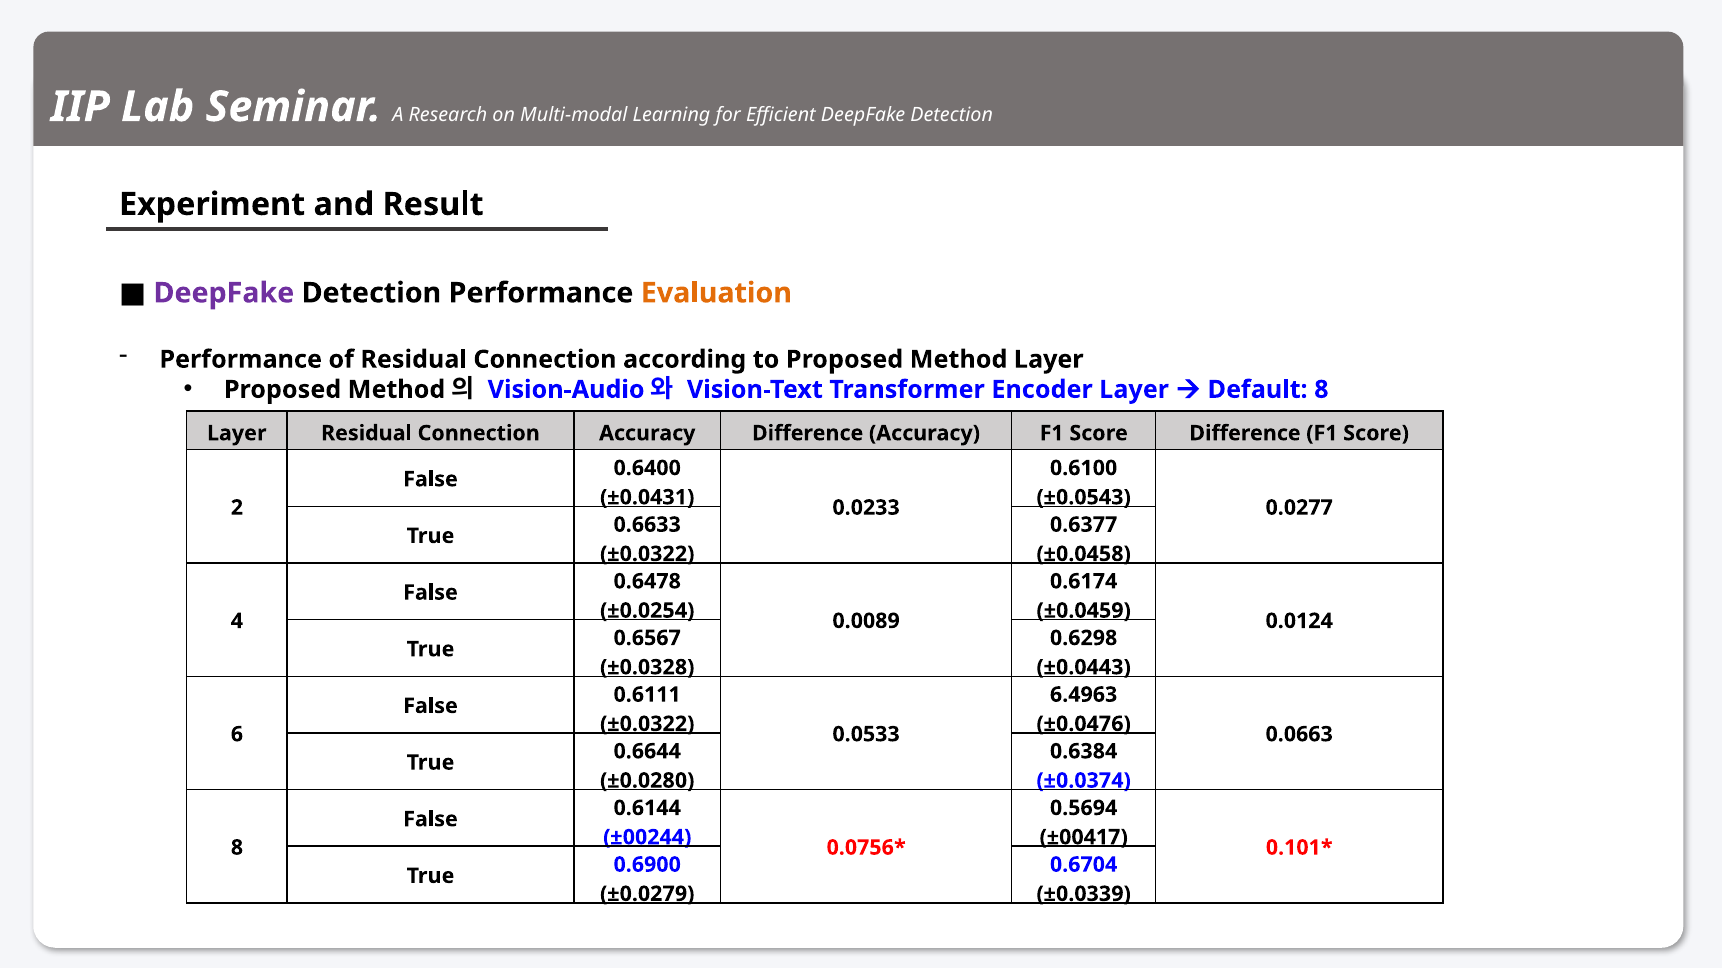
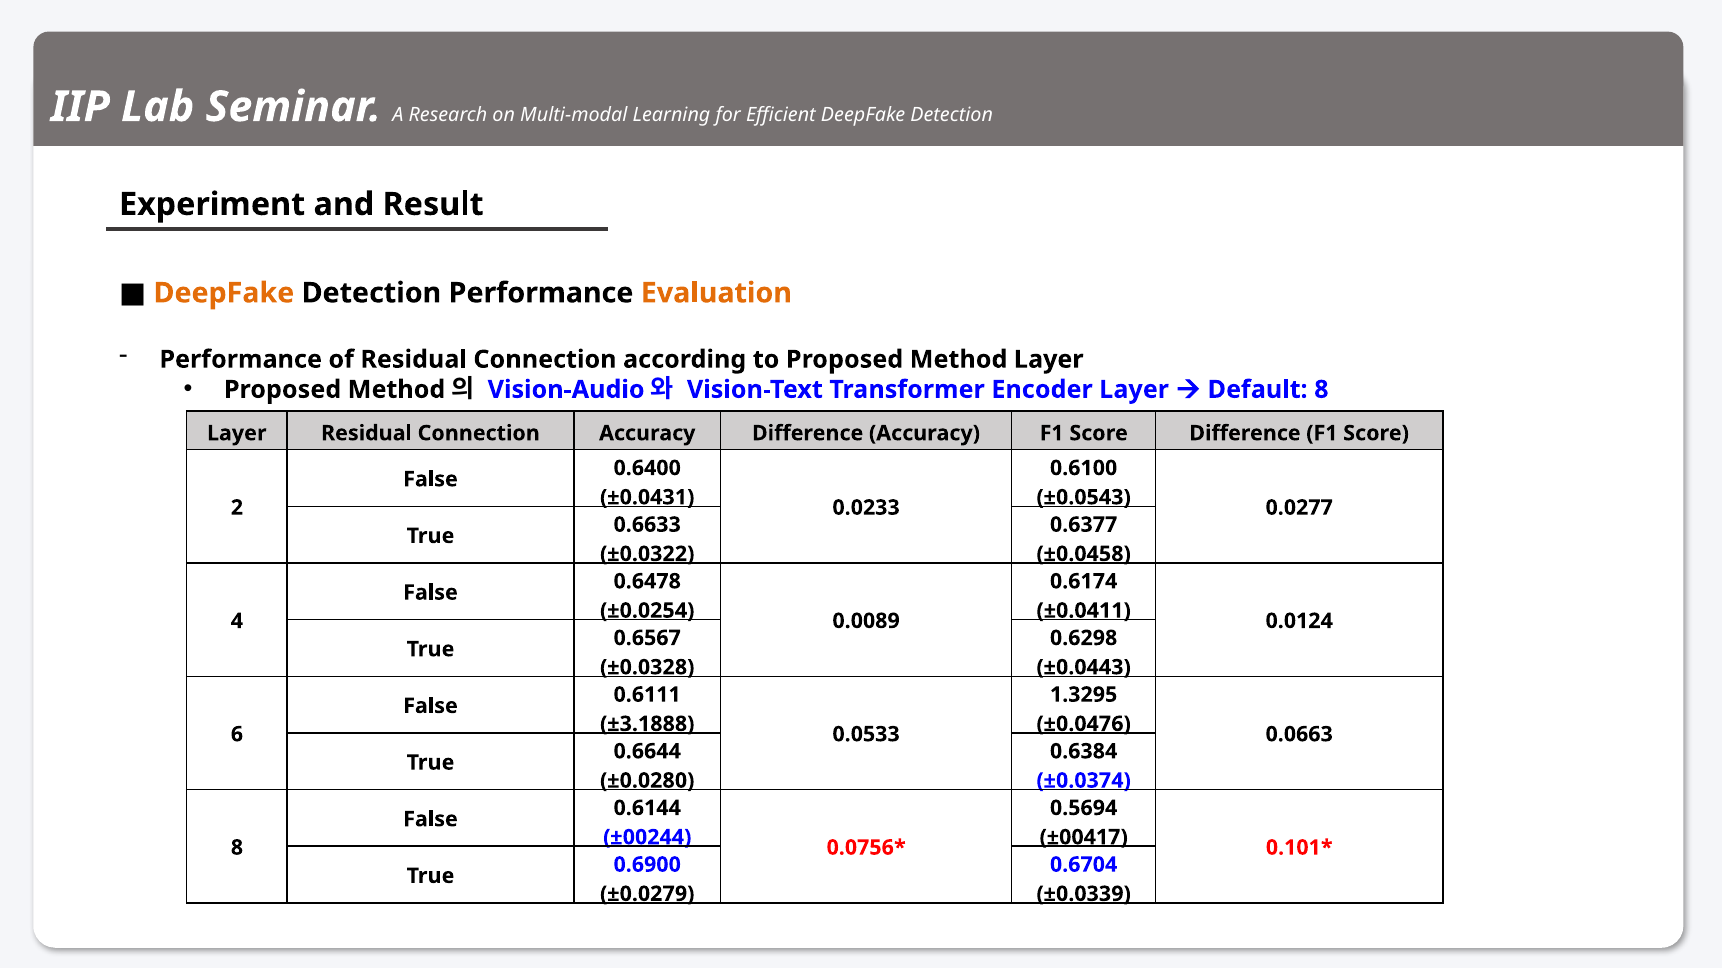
DeepFake at (224, 293) colour: purple -> orange
±0.0459: ±0.0459 -> ±0.0411
6.4963: 6.4963 -> 1.3295
±0.0322 at (647, 724): ±0.0322 -> ±3.1888
